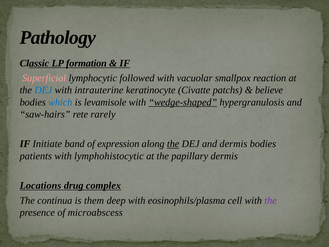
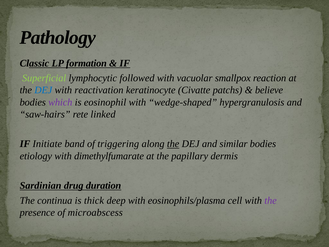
Superficial colour: pink -> light green
intrauterine: intrauterine -> reactivation
which colour: blue -> purple
levamisole: levamisole -> eosinophil
wedge-shaped underline: present -> none
rarely: rarely -> linked
expression: expression -> triggering
and dermis: dermis -> similar
patients: patients -> etiology
lymphohistocytic: lymphohistocytic -> dimethylfumarate
Locations: Locations -> Sardinian
complex: complex -> duration
them: them -> thick
